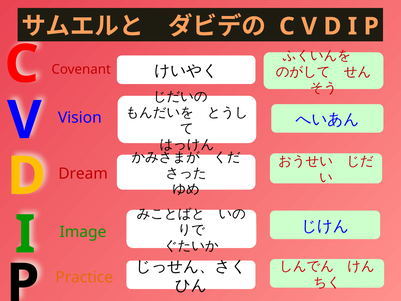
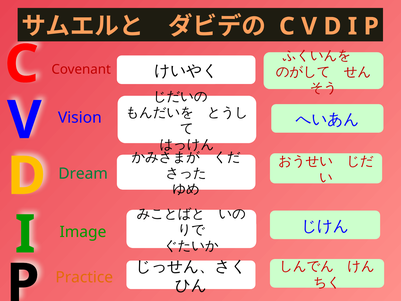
Dream colour: red -> green
